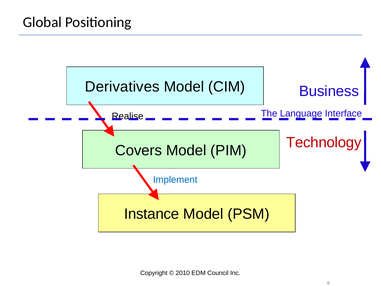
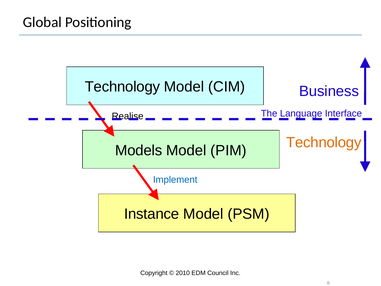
Derivatives at (122, 87): Derivatives -> Technology
Technology at (324, 142) colour: red -> orange
Covers: Covers -> Models
